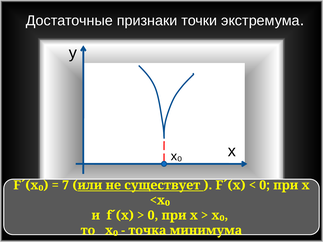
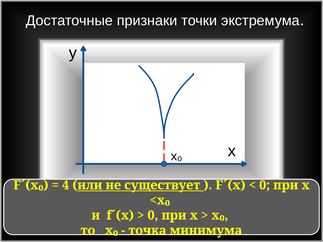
7: 7 -> 4
